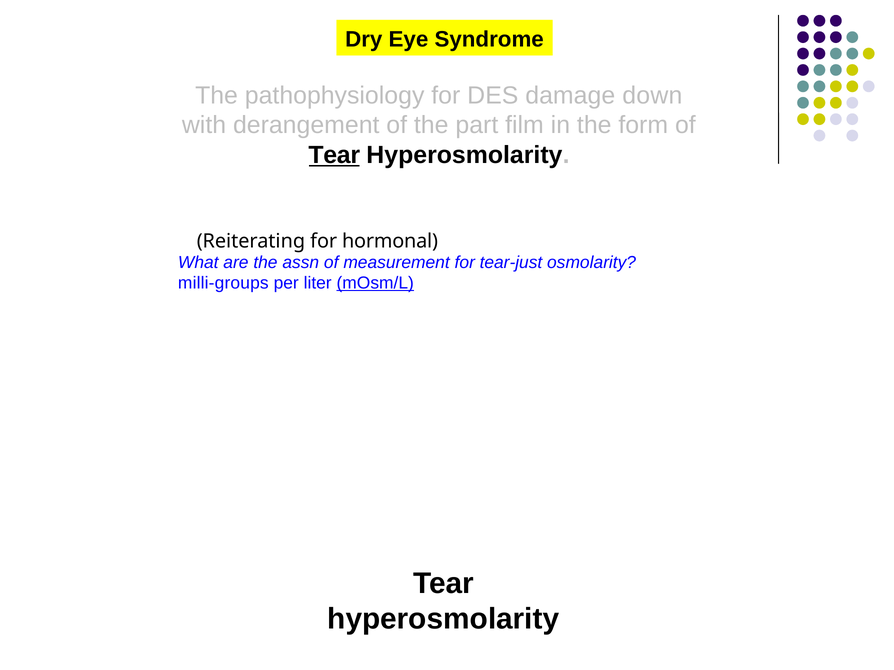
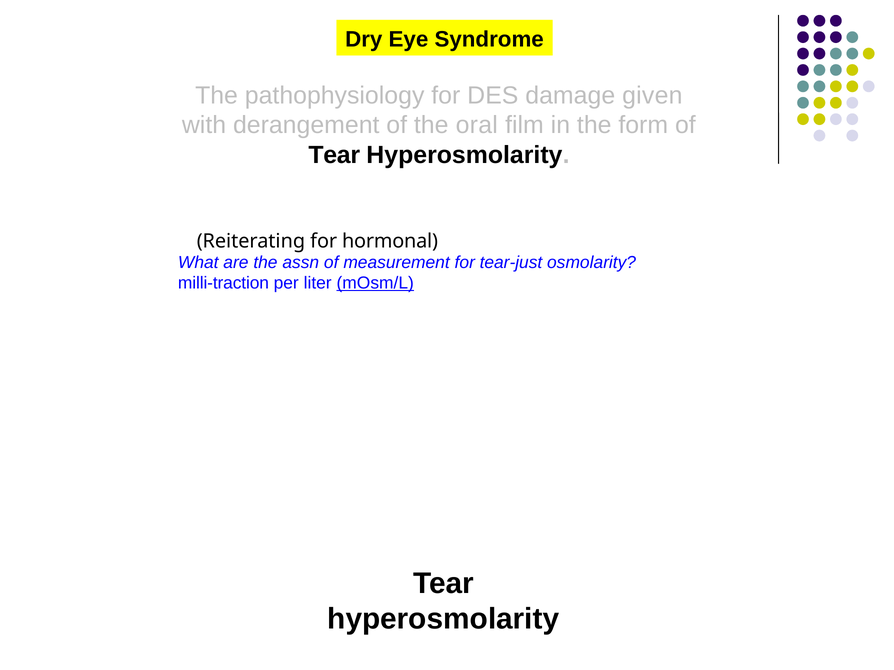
down: down -> given
part: part -> oral
Tear at (334, 155) underline: present -> none
milli-groups: milli-groups -> milli-traction
